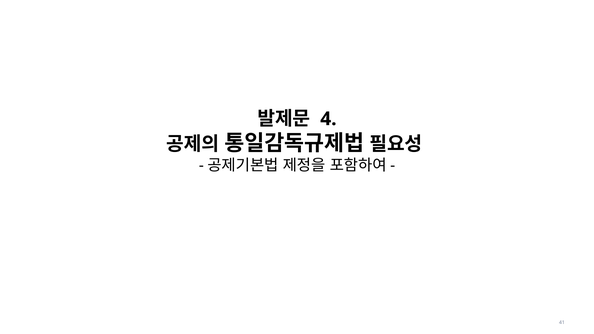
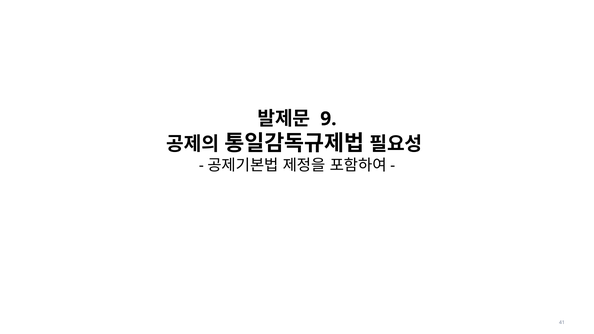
4: 4 -> 9
